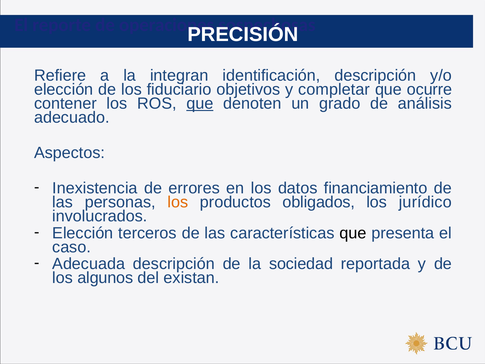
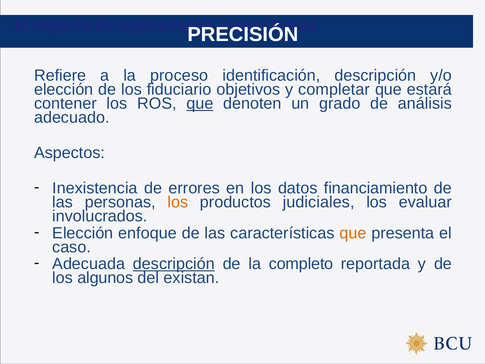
integran: integran -> proceso
ocurre: ocurre -> estará
obligados: obligados -> judiciales
jurídico: jurídico -> evaluar
terceros: terceros -> enfoque
que at (353, 233) colour: black -> orange
descripción at (174, 264) underline: none -> present
sociedad: sociedad -> completo
